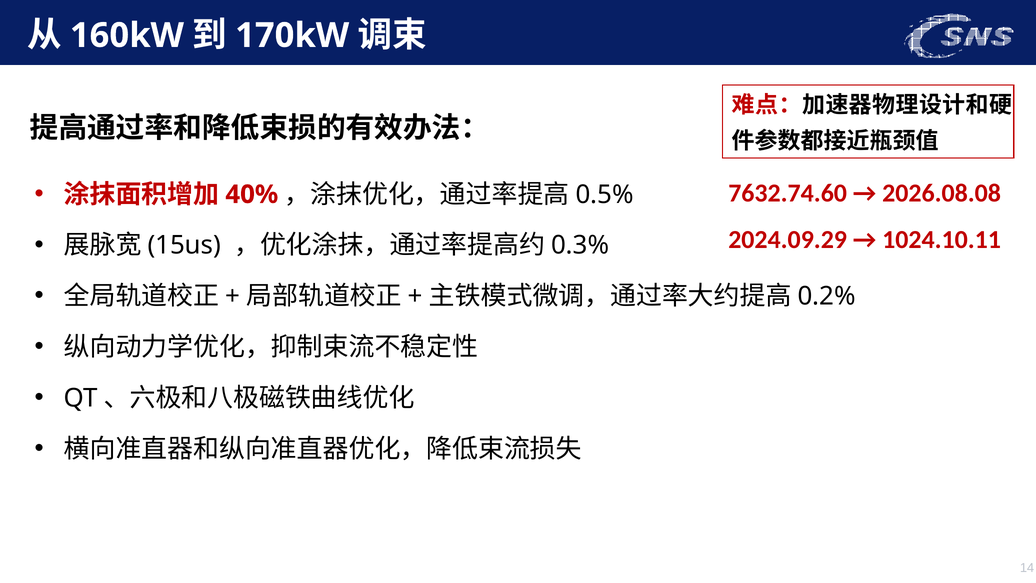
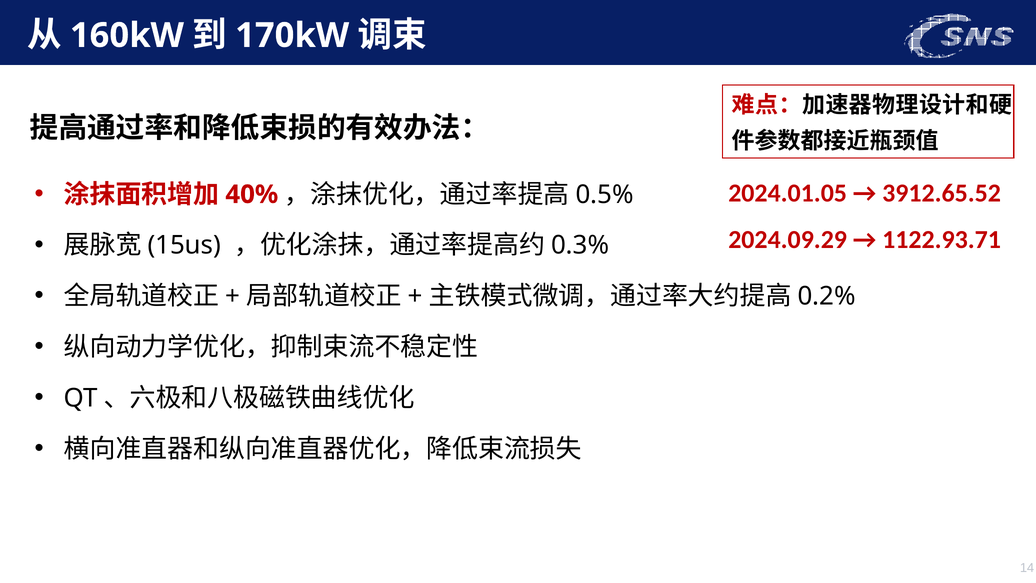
7632.74.60: 7632.74.60 -> 2024.01.05
2026.08.08: 2026.08.08 -> 3912.65.52
1024.10.11: 1024.10.11 -> 1122.93.71
